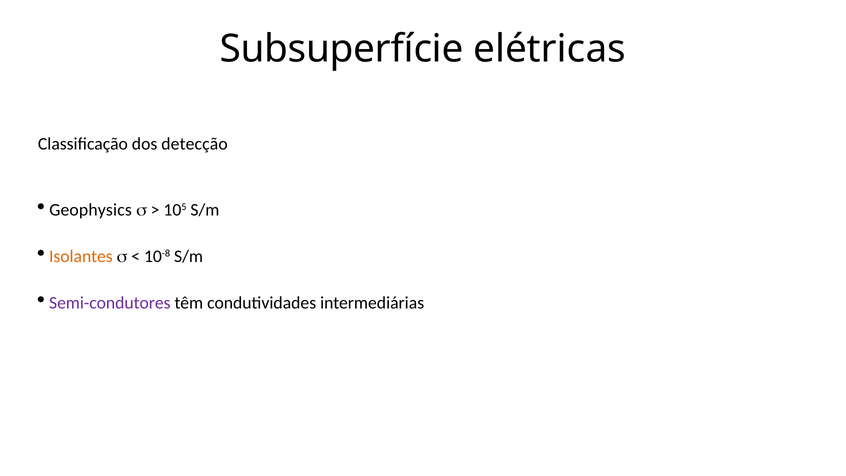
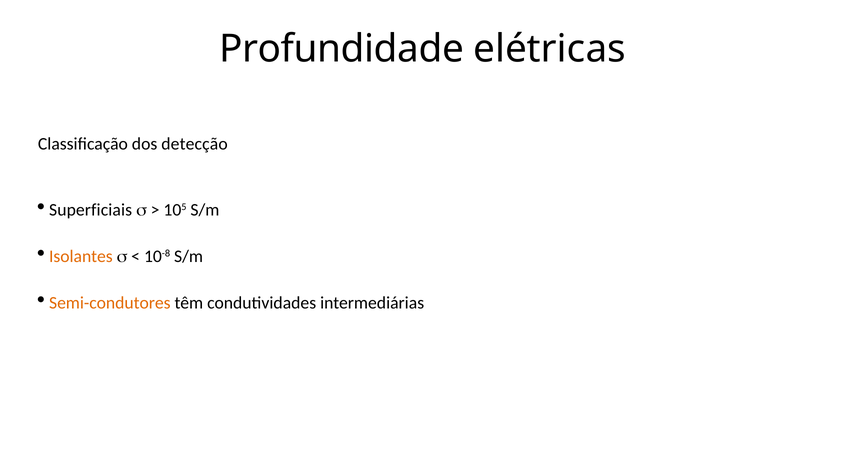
Subsuperfície: Subsuperfície -> Profundidade
Geophysics: Geophysics -> Superficiais
Semi-condutores colour: purple -> orange
